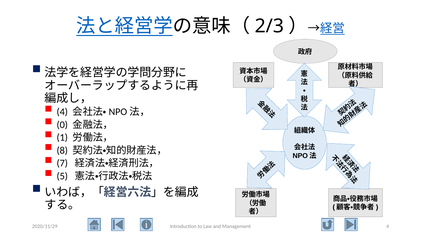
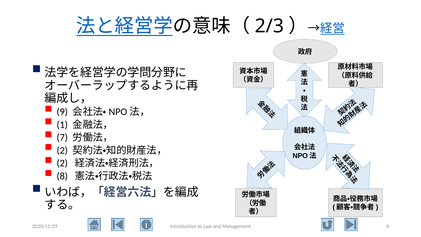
4 at (62, 112): 4 -> 9
0: 0 -> 1
1: 1 -> 7
8 at (62, 150): 8 -> 2
7 at (62, 163): 7 -> 2
5: 5 -> 8
